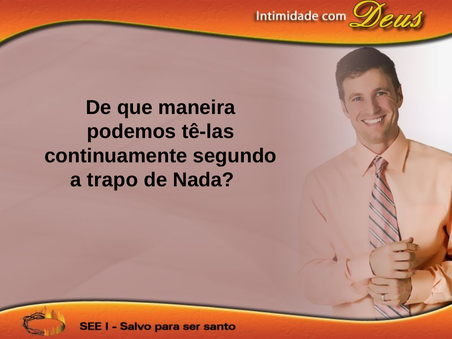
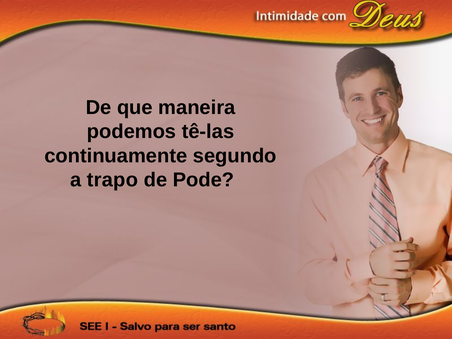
Nada: Nada -> Pode
